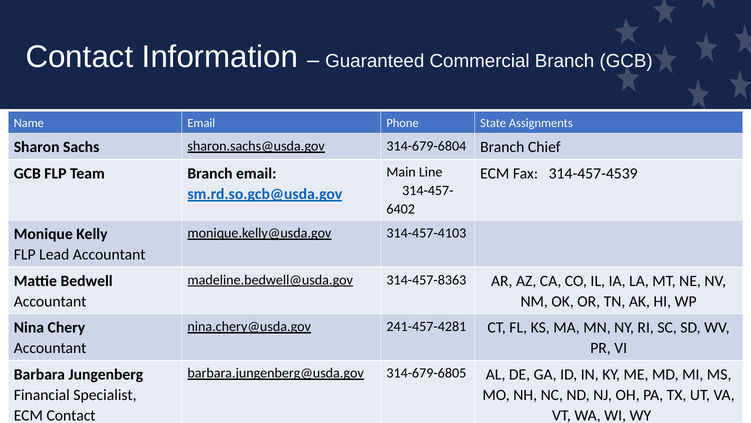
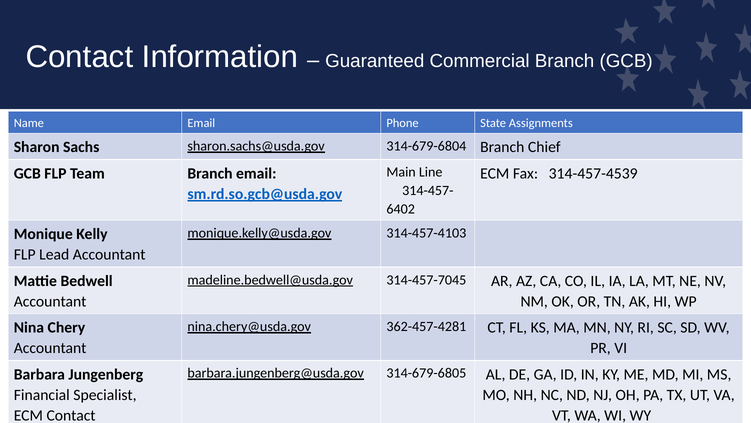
314-457-8363: 314-457-8363 -> 314-457-7045
241-457-4281: 241-457-4281 -> 362-457-4281
